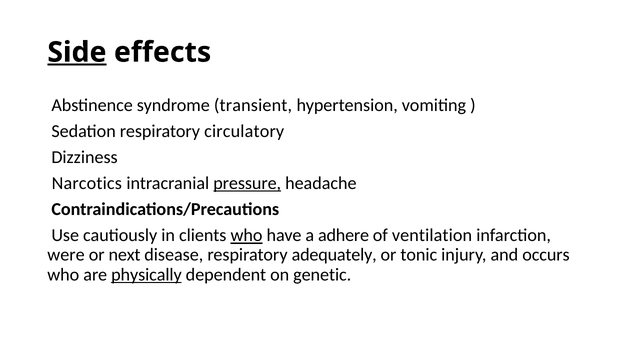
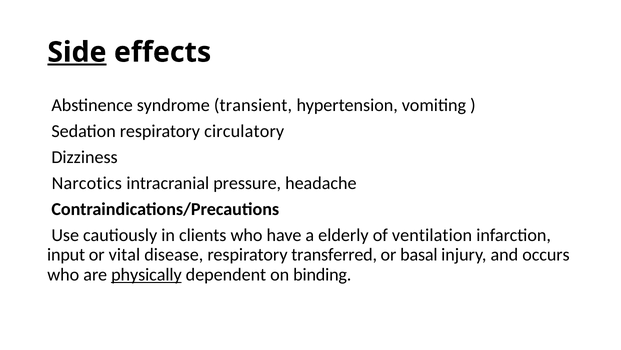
pressure underline: present -> none
who at (246, 235) underline: present -> none
adhere: adhere -> elderly
were: were -> input
next: next -> vital
adequately: adequately -> transferred
tonic: tonic -> basal
genetic: genetic -> binding
